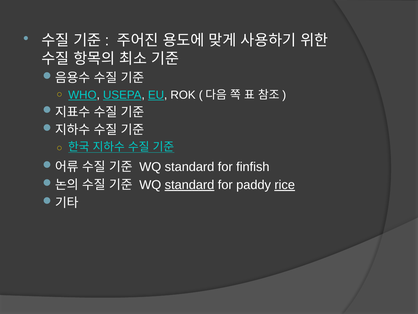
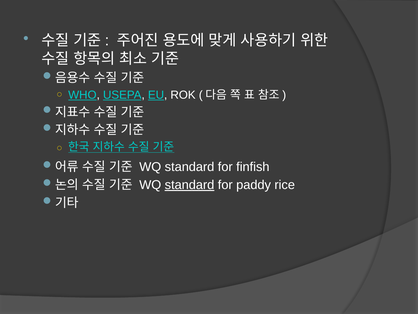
rice underline: present -> none
